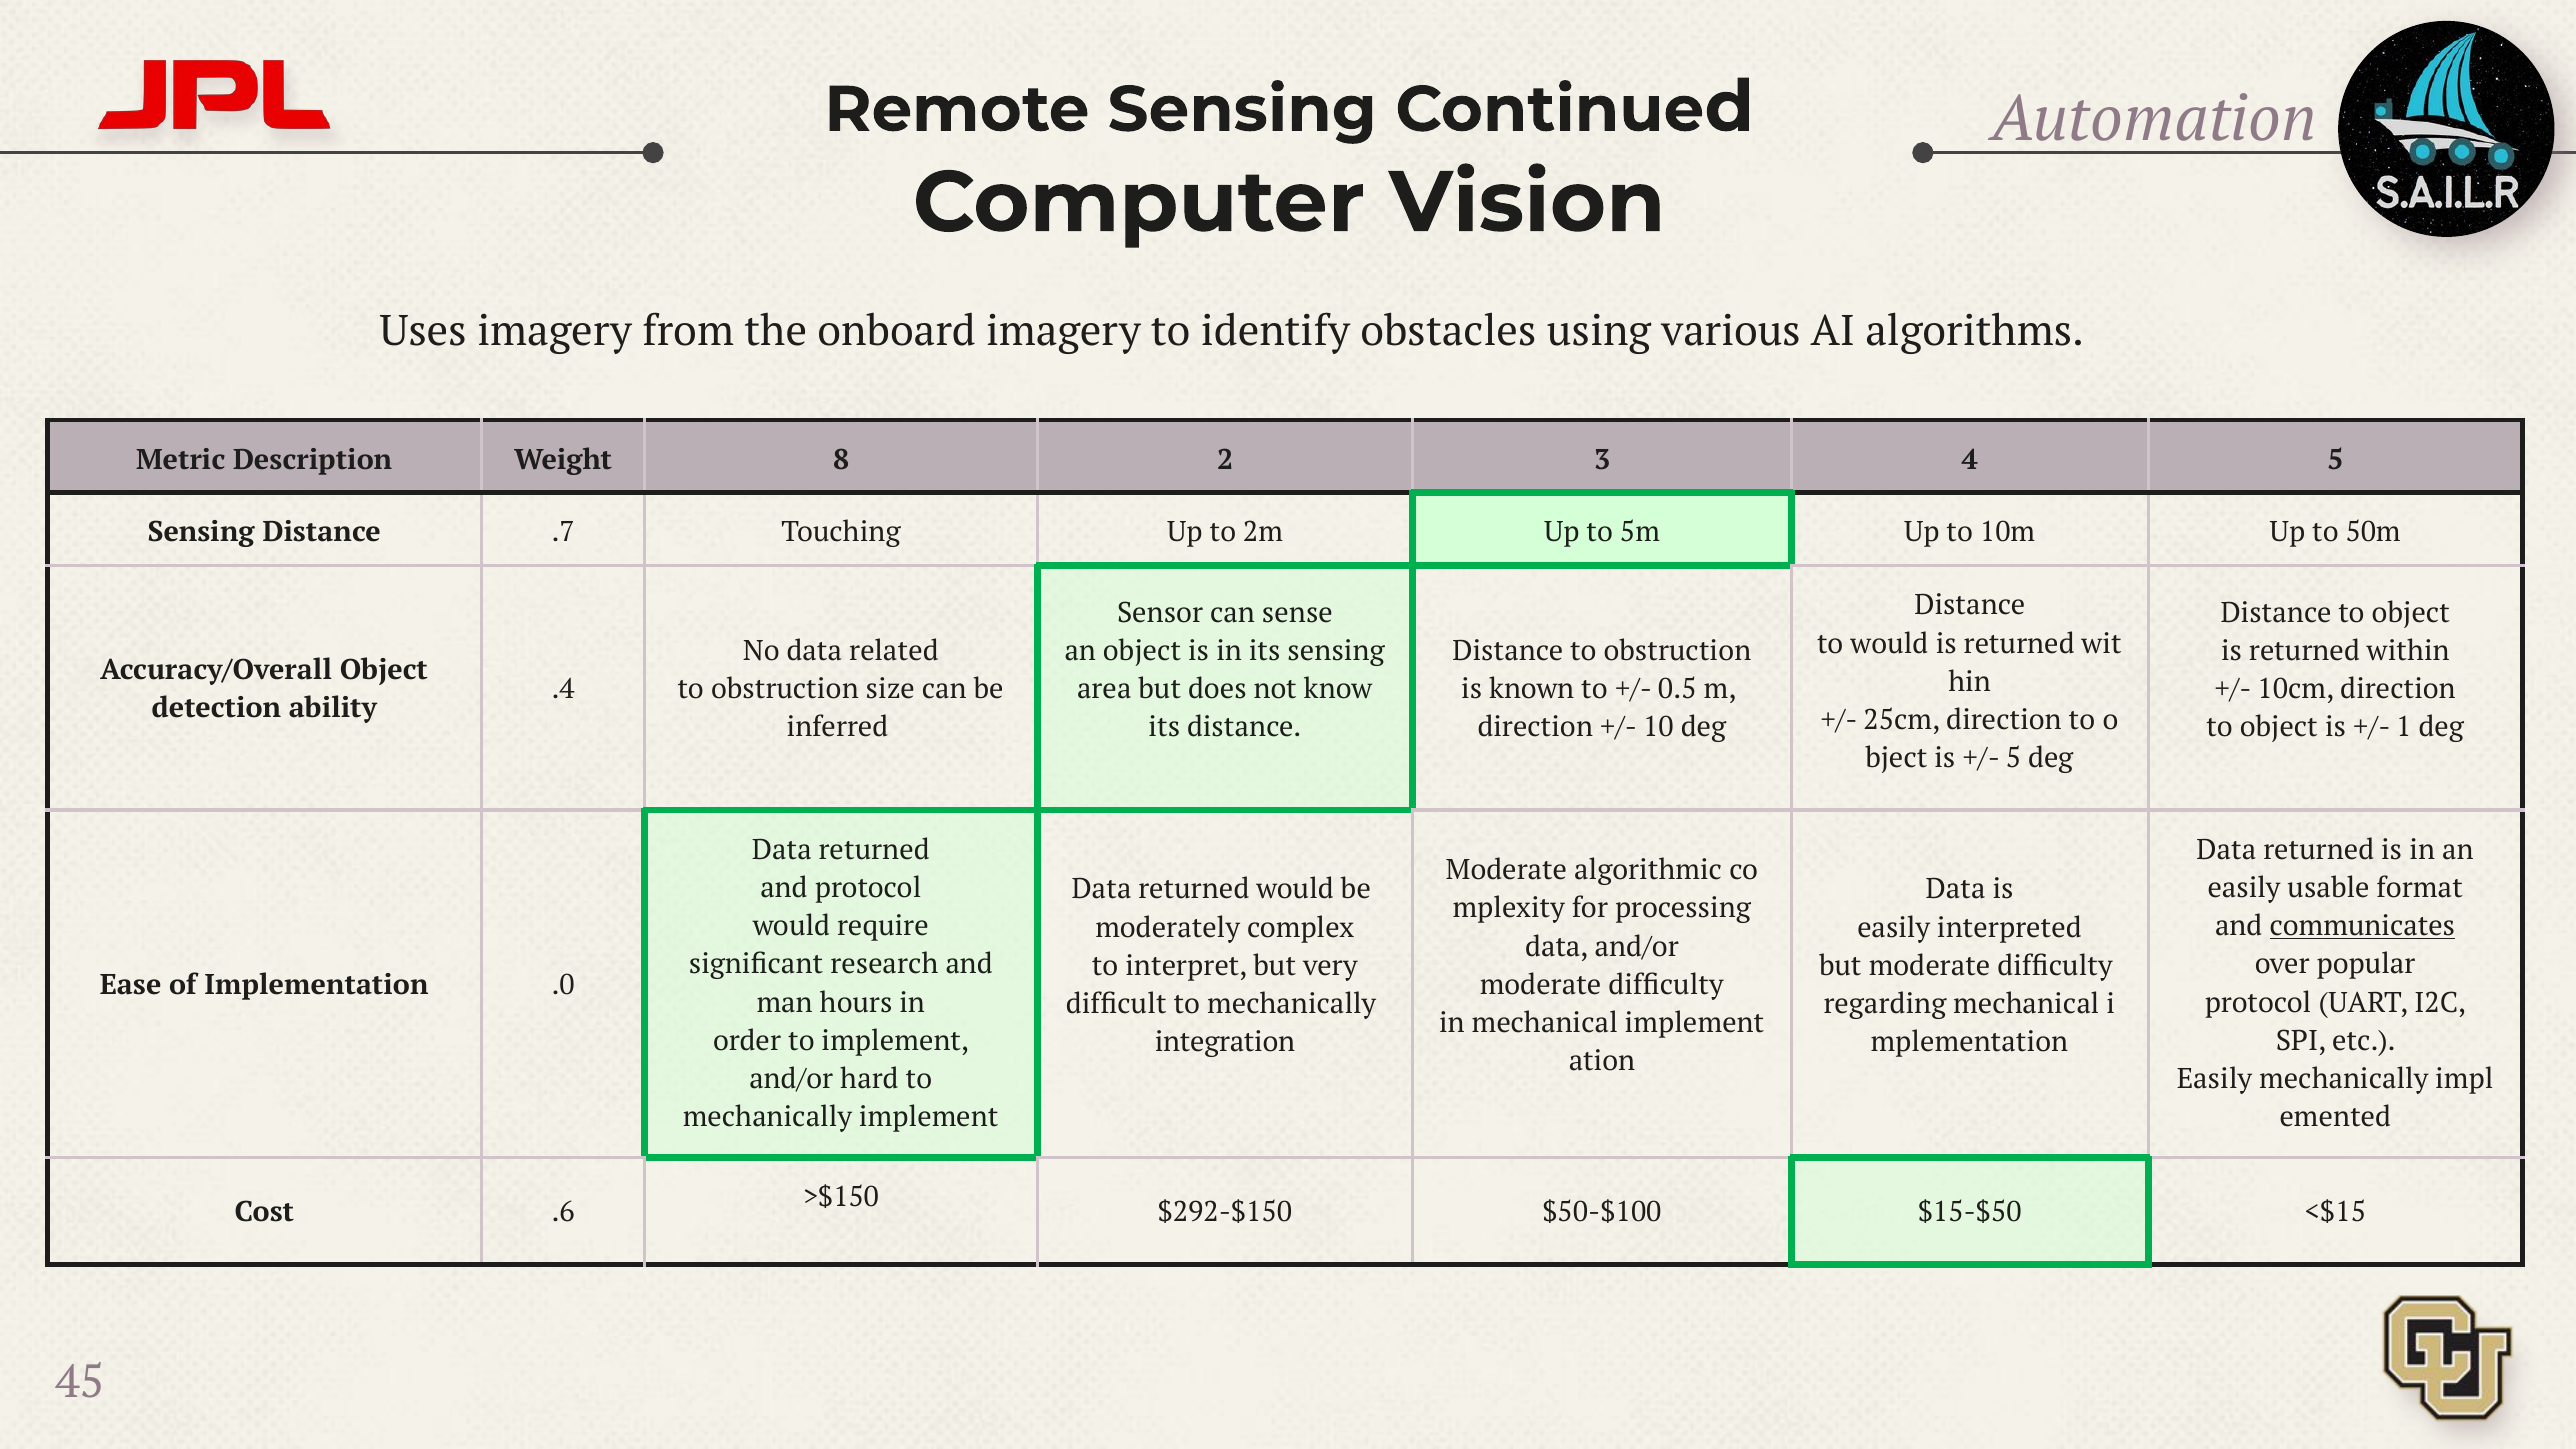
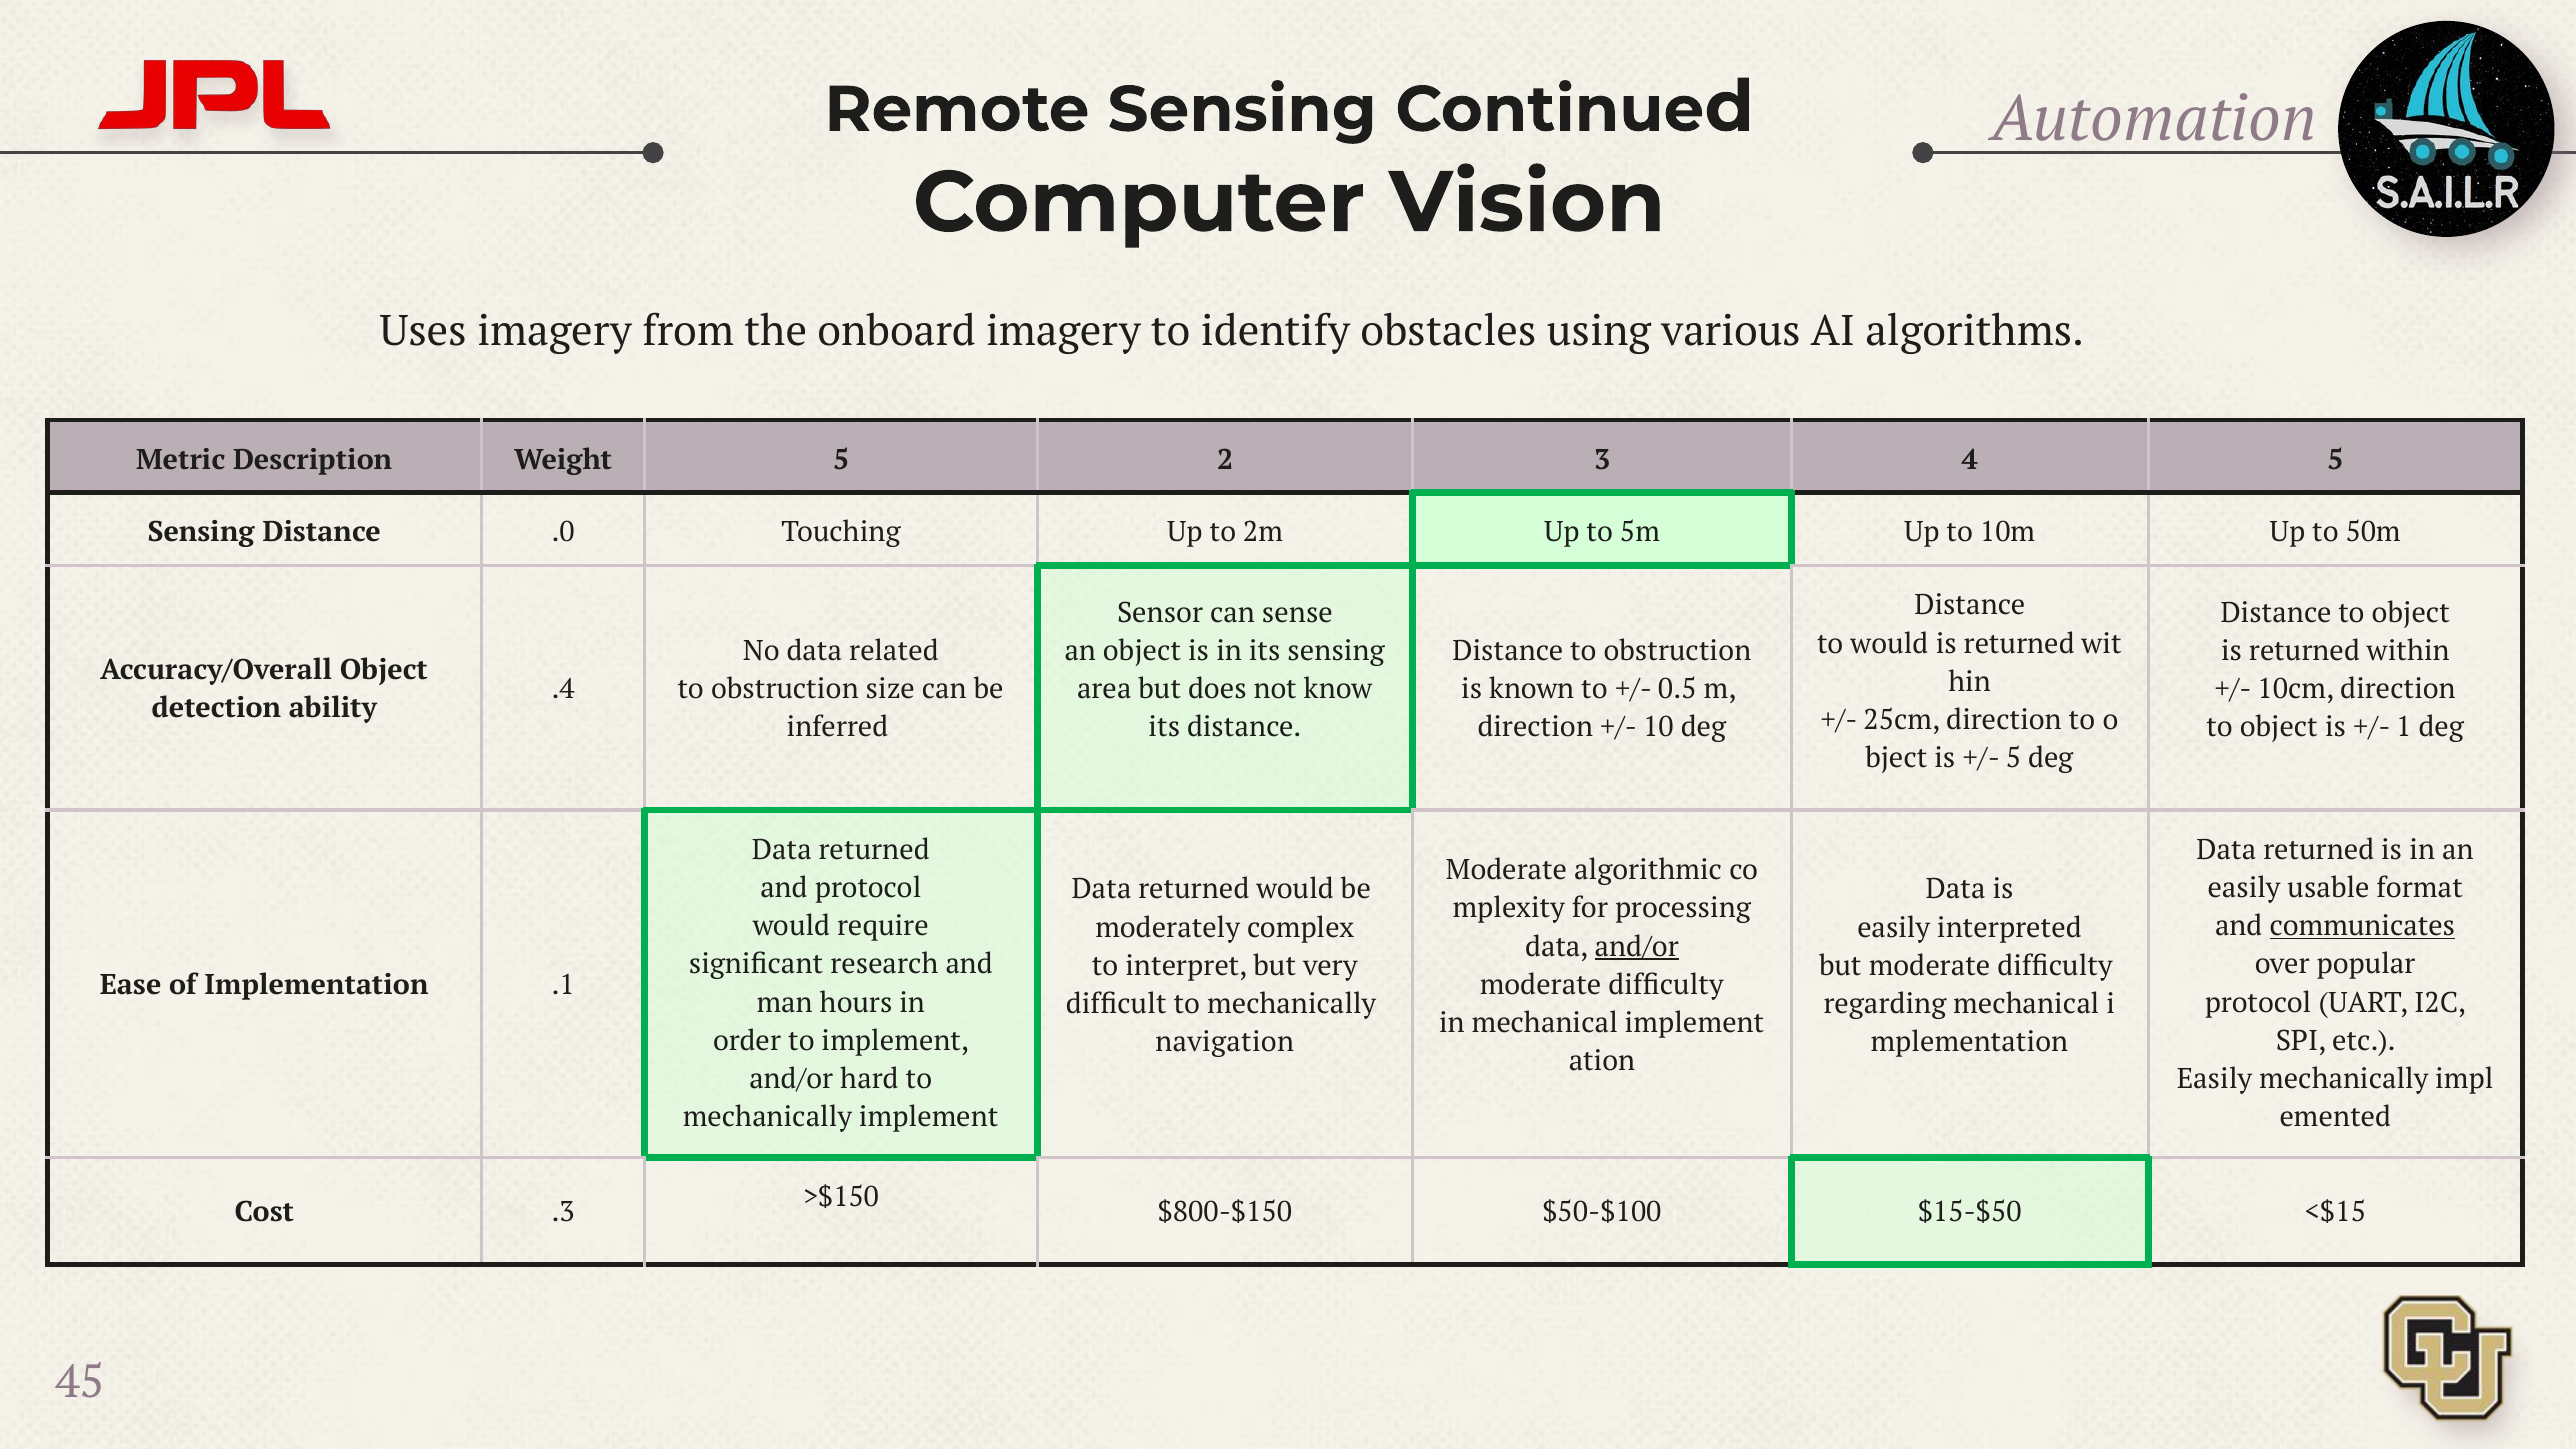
Weight 8: 8 -> 5
.7: .7 -> .0
and/or at (1637, 947) underline: none -> present
.0: .0 -> .1
integration: integration -> navigation
.6: .6 -> .3
$292-$150: $292-$150 -> $800-$150
